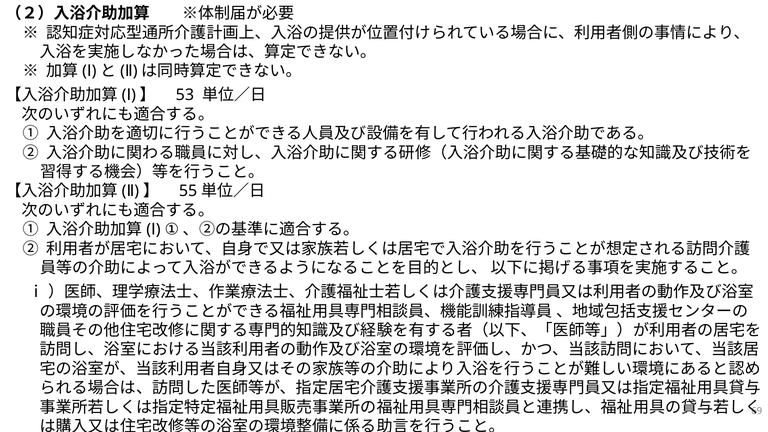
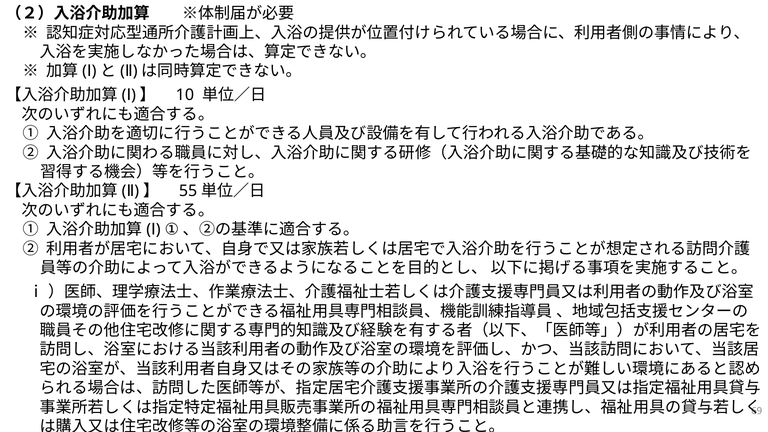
53: 53 -> 10
